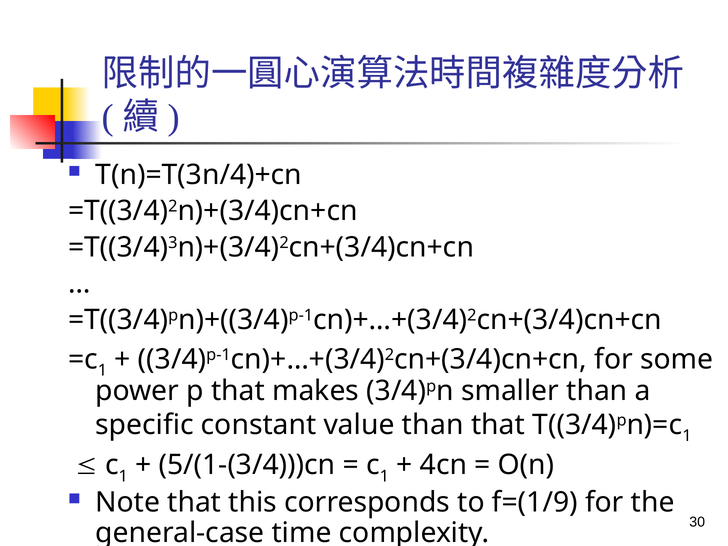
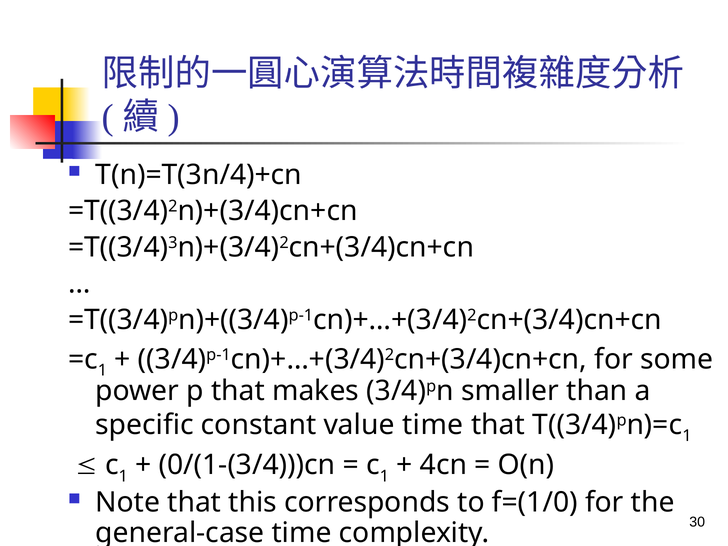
value than: than -> time
5/(1-(3/4)))cn: 5/(1-(3/4)))cn -> 0/(1-(3/4)))cn
f=(1/9: f=(1/9 -> f=(1/0
